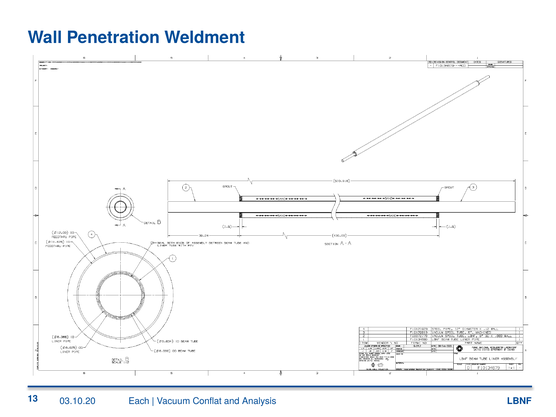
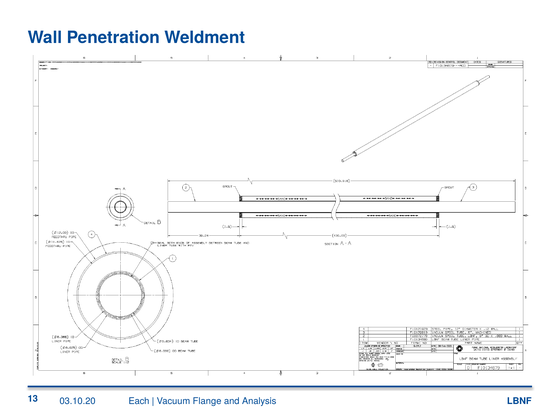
Conflat: Conflat -> Flange
